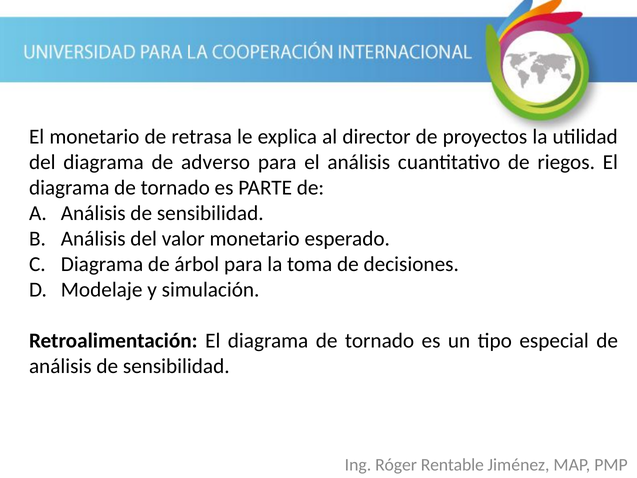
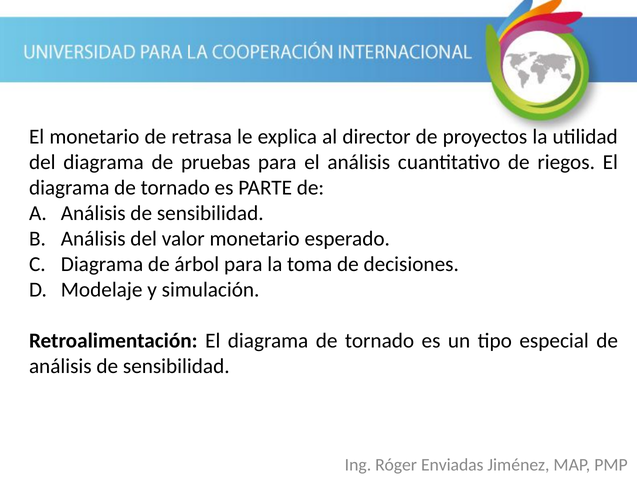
adverso: adverso -> pruebas
Rentable: Rentable -> Enviadas
